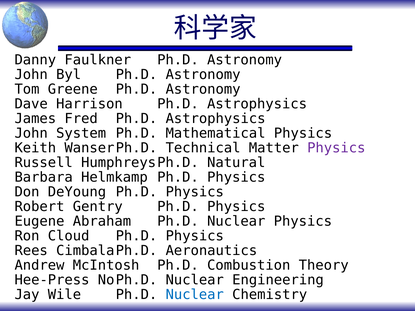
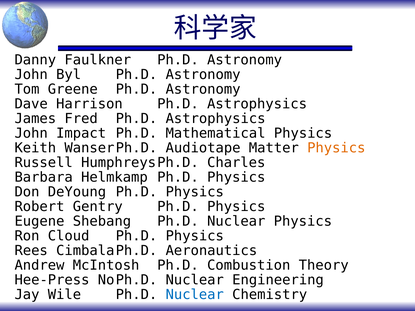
System: System -> Impact
Technical: Technical -> Audiotape
Physics at (336, 148) colour: purple -> orange
Natural: Natural -> Charles
Abraham: Abraham -> Shebang
